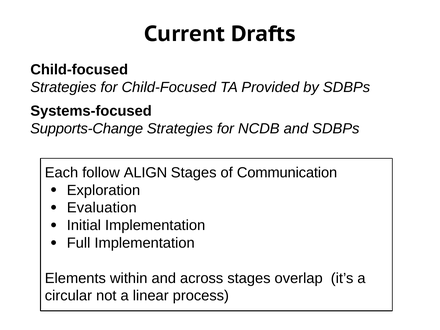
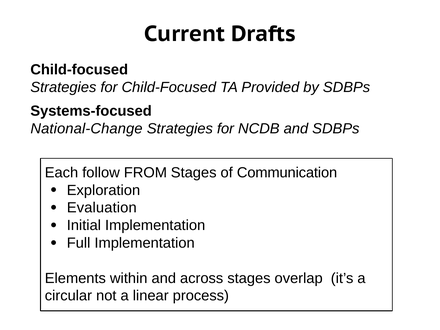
Supports-Change: Supports-Change -> National-Change
ALIGN: ALIGN -> FROM
